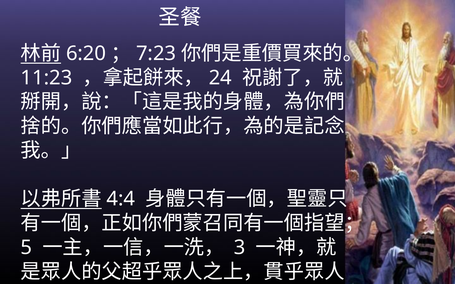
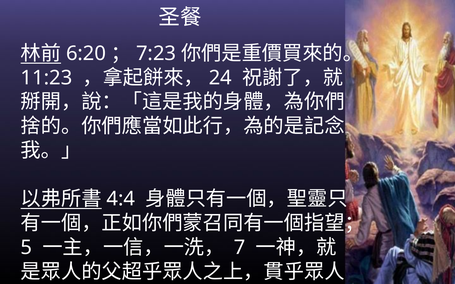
3: 3 -> 7
